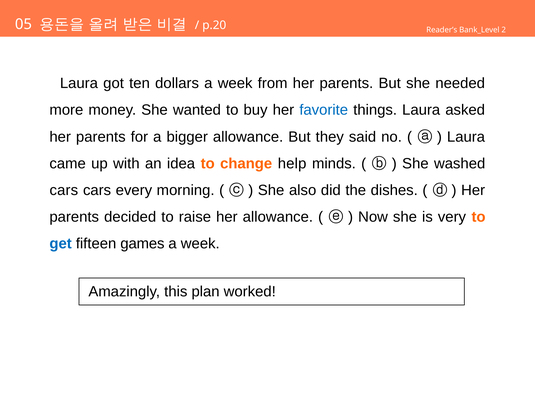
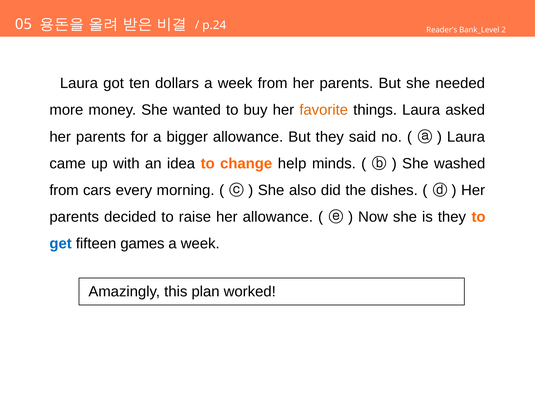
p.20: p.20 -> p.24
favorite colour: blue -> orange
cars at (64, 190): cars -> from
is very: very -> they
